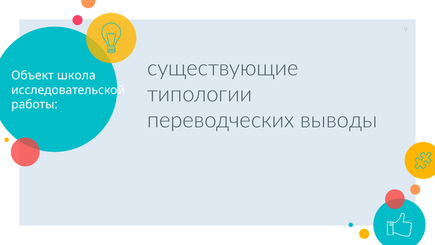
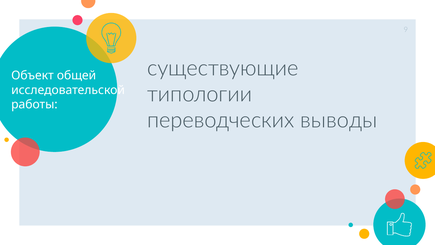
школа: школа -> общей
